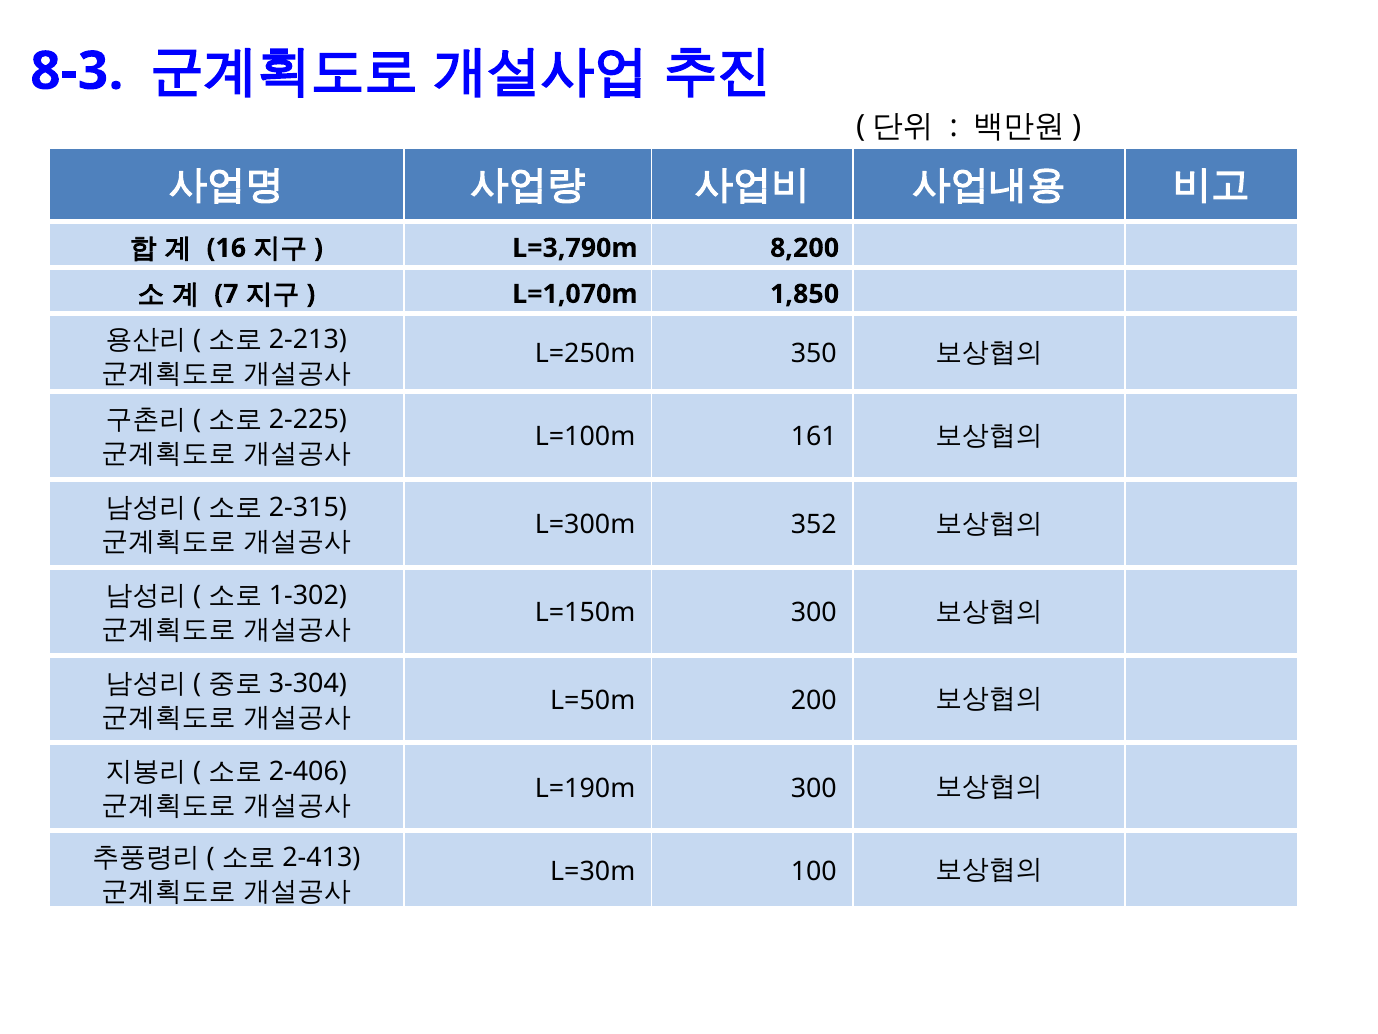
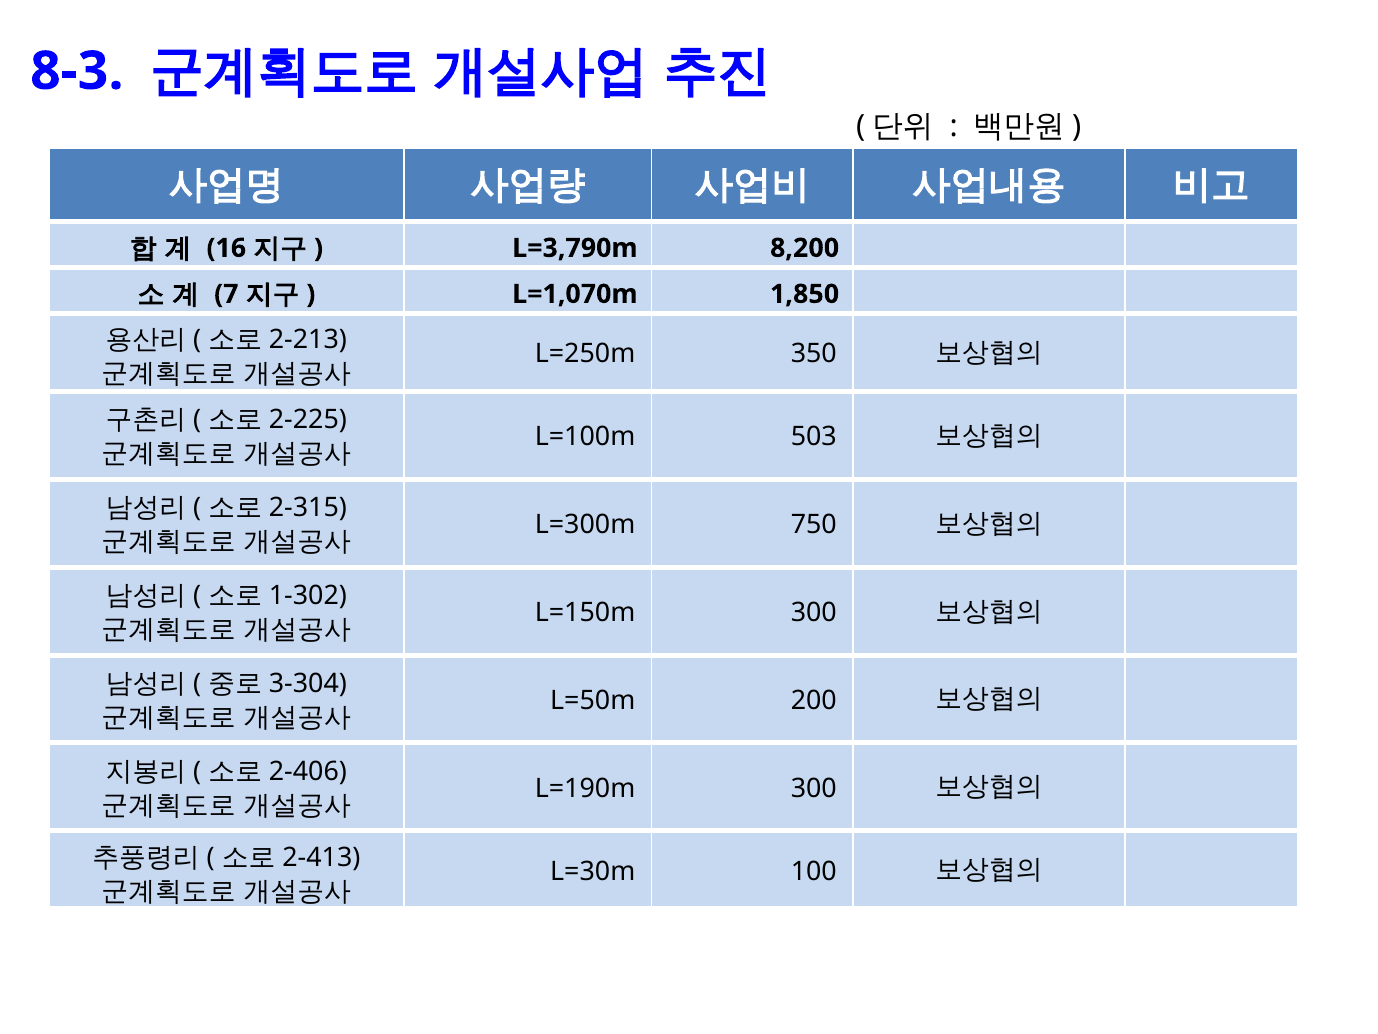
161: 161 -> 503
352: 352 -> 750
